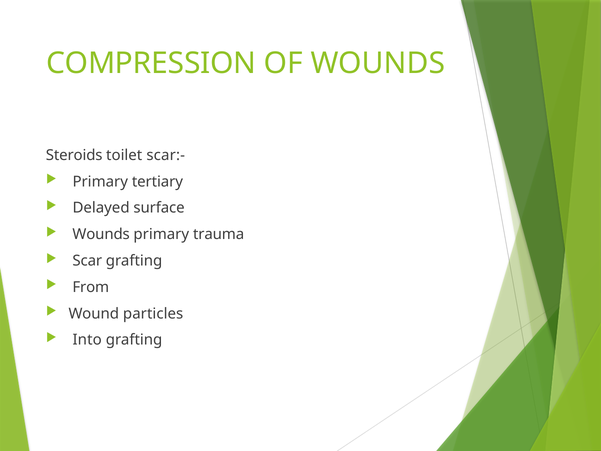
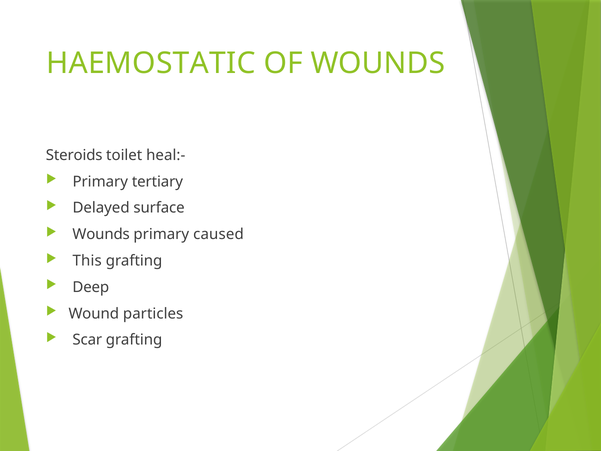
COMPRESSION: COMPRESSION -> HAEMOSTATIC
scar:-: scar:- -> heal:-
trauma: trauma -> caused
Scar: Scar -> This
From: From -> Deep
Into: Into -> Scar
